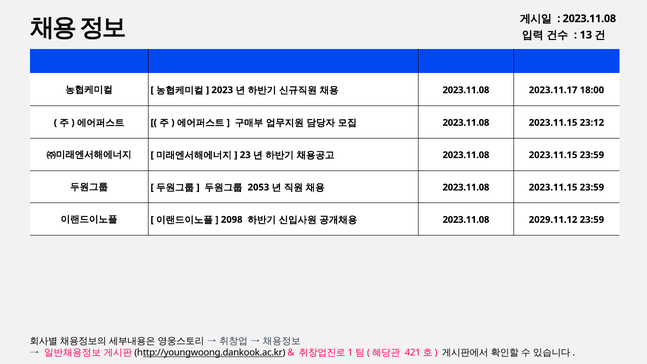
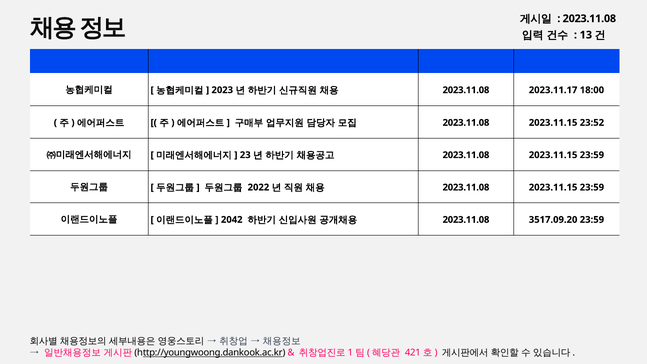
23:12: 23:12 -> 23:52
2053: 2053 -> 2022
2098: 2098 -> 2042
2029.11.12: 2029.11.12 -> 3517.09.20
